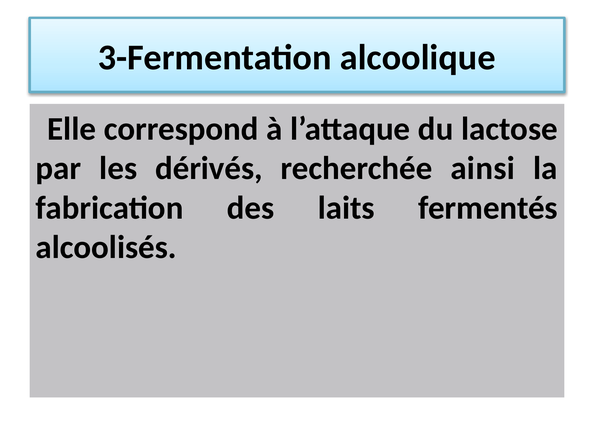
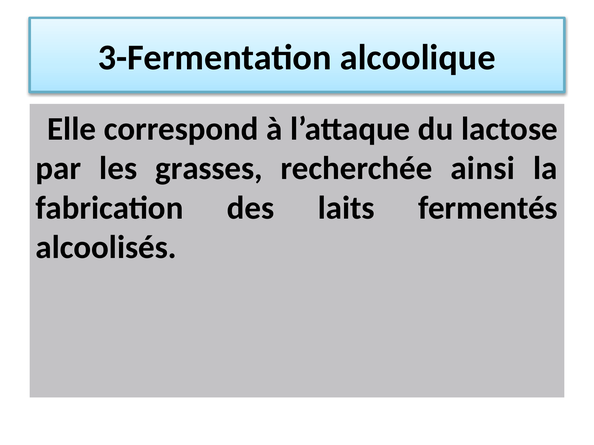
dérivés: dérivés -> grasses
